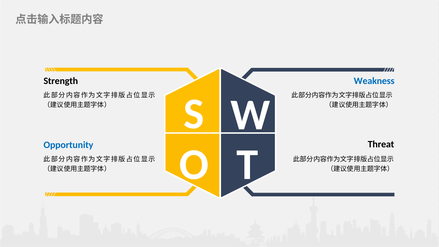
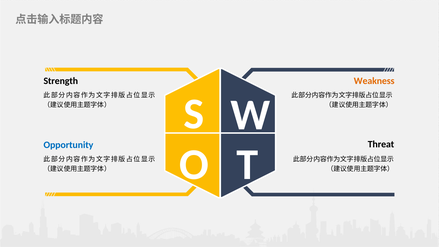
Weakness colour: blue -> orange
